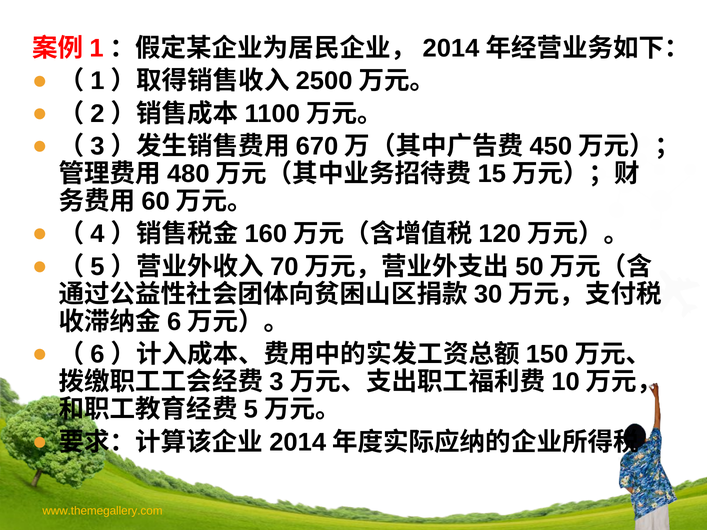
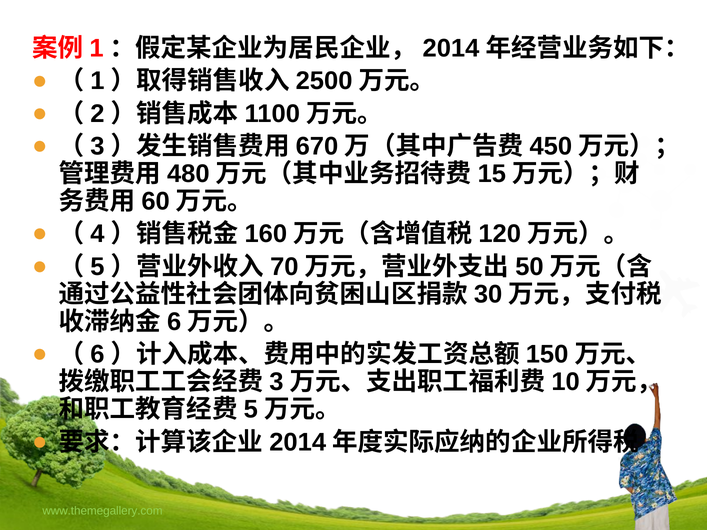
www.themegallery.com colour: yellow -> light green
